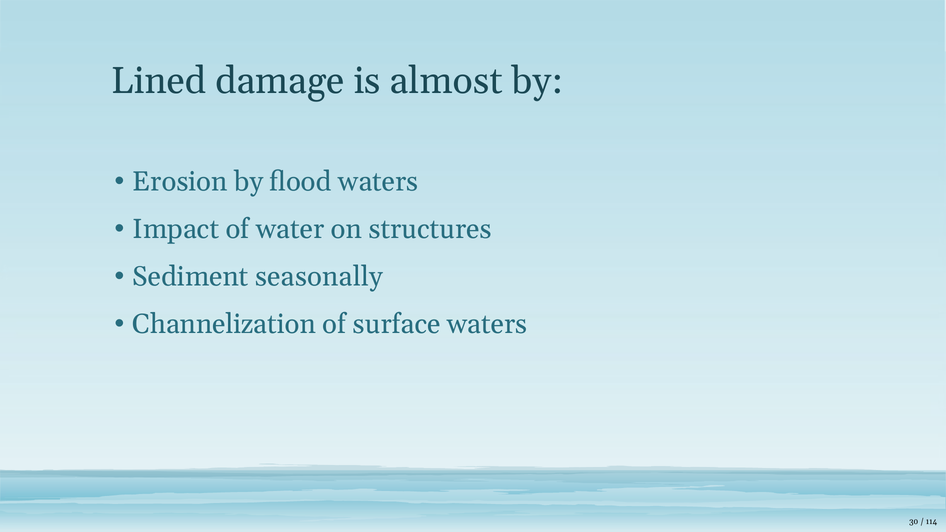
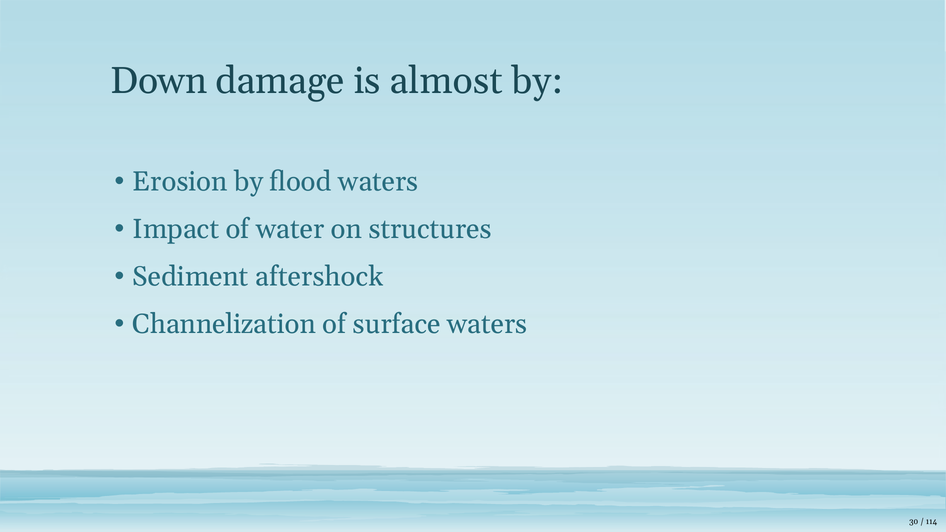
Lined: Lined -> Down
seasonally: seasonally -> aftershock
